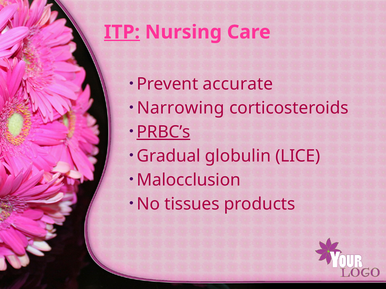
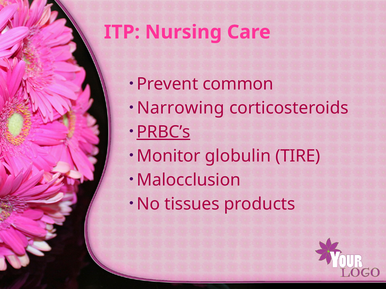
ITP underline: present -> none
accurate: accurate -> common
Gradual: Gradual -> Monitor
LICE: LICE -> TIRE
